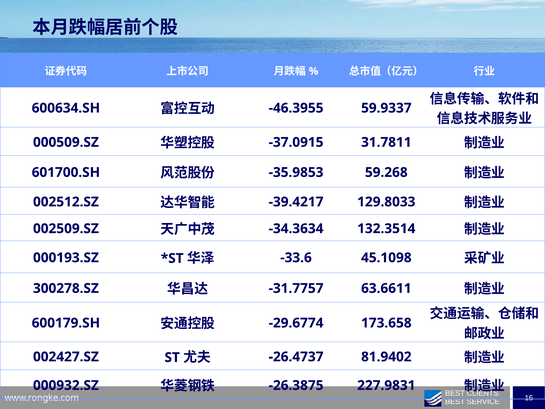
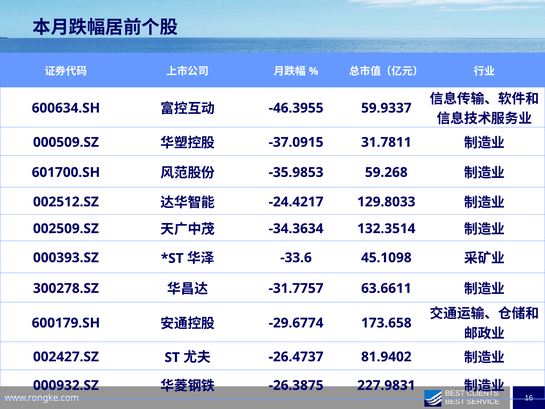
-39.4217: -39.4217 -> -24.4217
000193.SZ: 000193.SZ -> 000393.SZ
